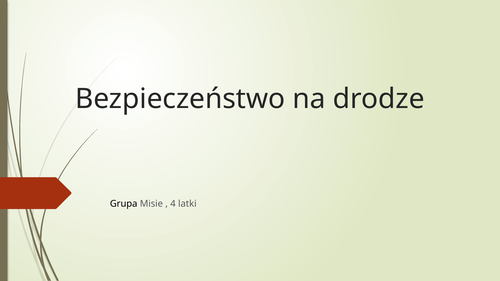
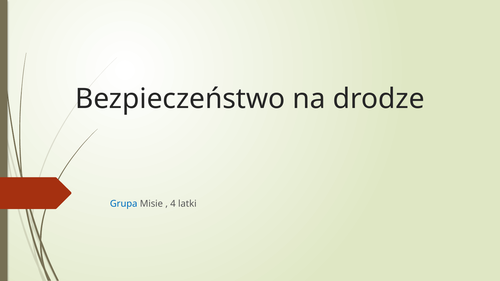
Grupa colour: black -> blue
